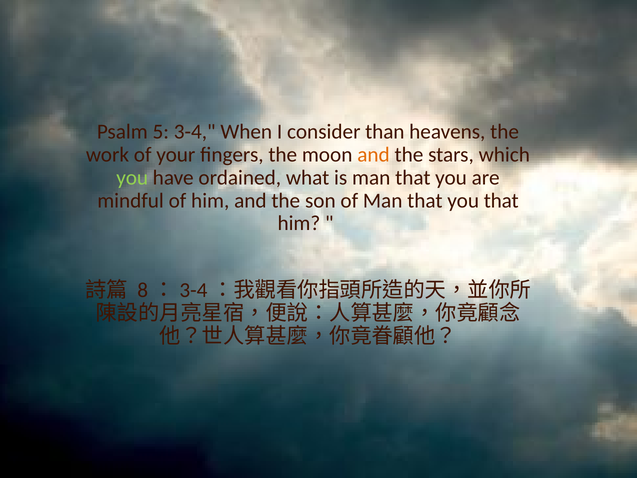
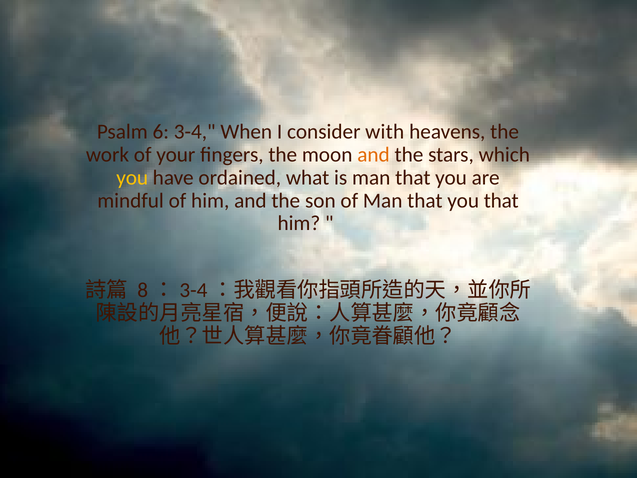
5: 5 -> 6
than: than -> with
you at (132, 178) colour: light green -> yellow
